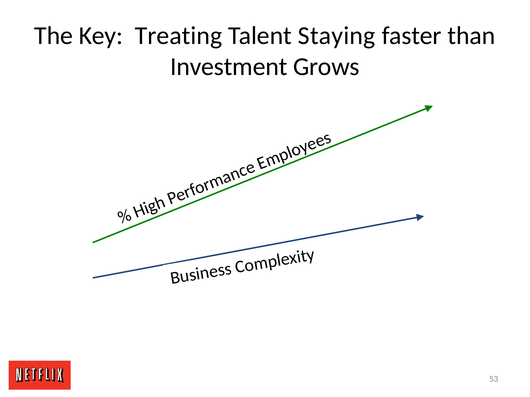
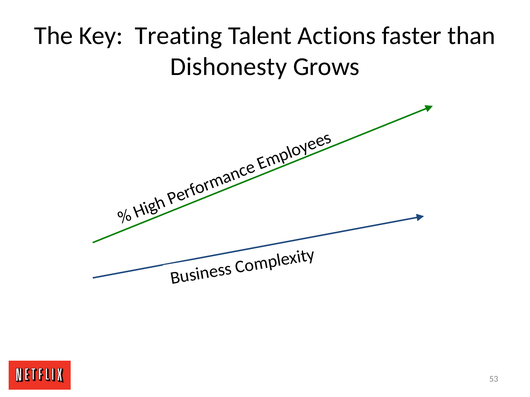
Staying: Staying -> Actions
Investment: Investment -> Dishonesty
